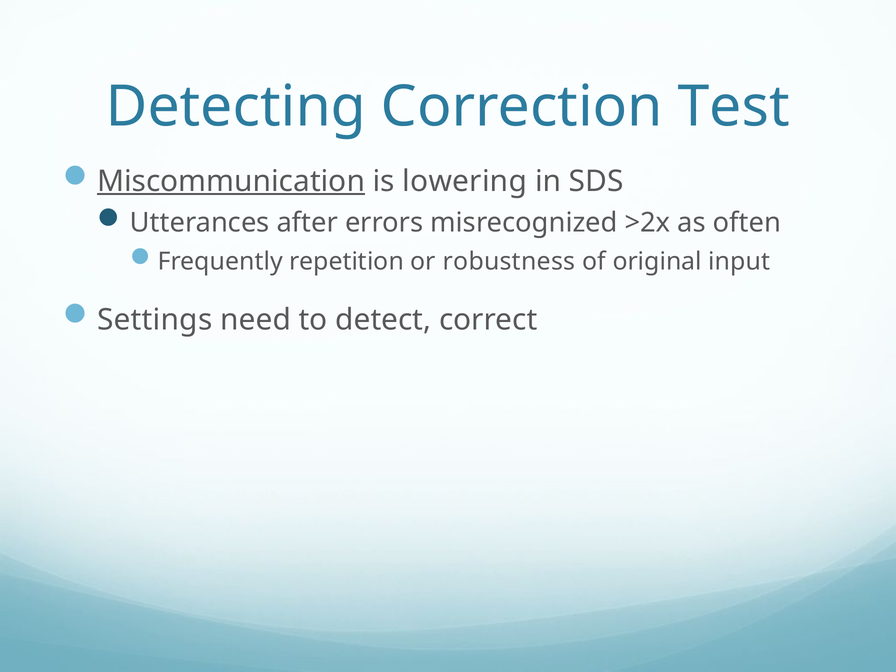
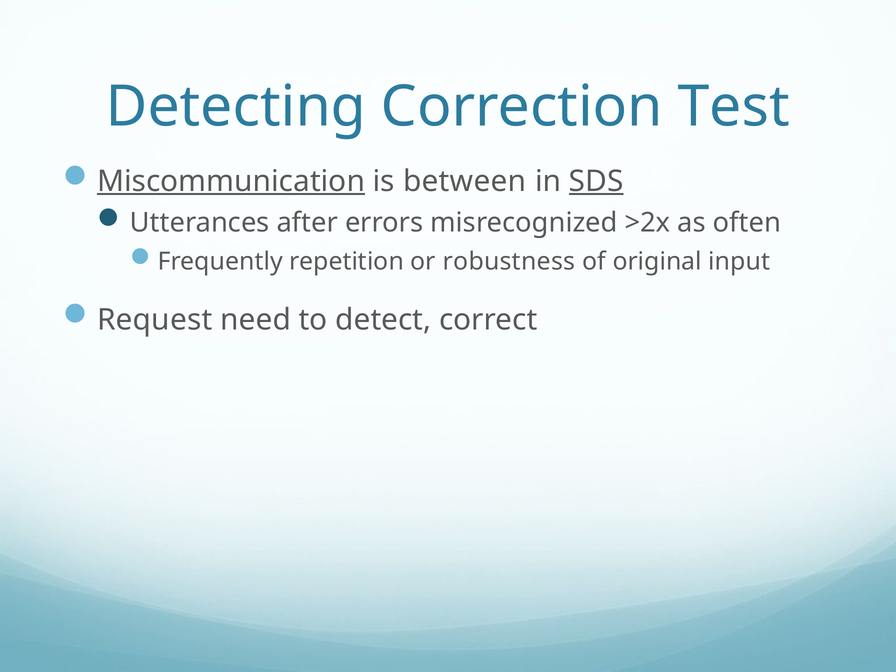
lowering: lowering -> between
SDS underline: none -> present
Settings: Settings -> Request
